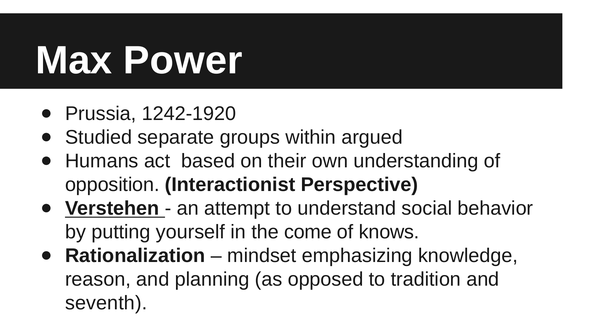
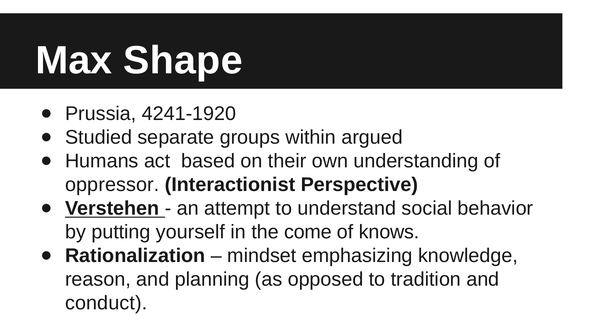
Power: Power -> Shape
1242-1920: 1242-1920 -> 4241-1920
opposition: opposition -> oppressor
seventh: seventh -> conduct
